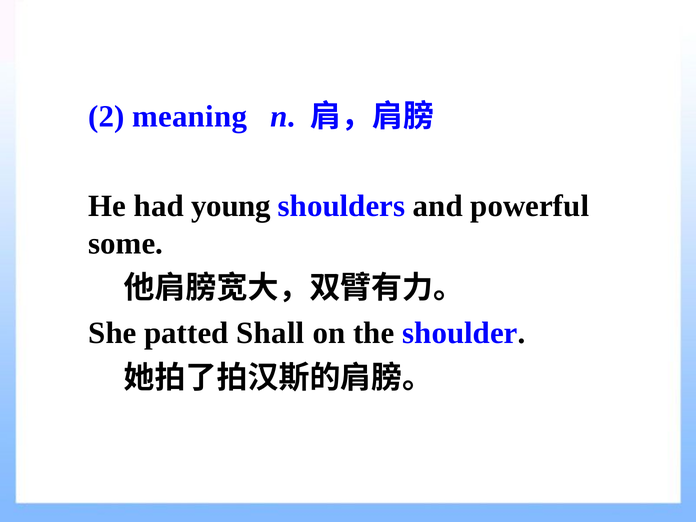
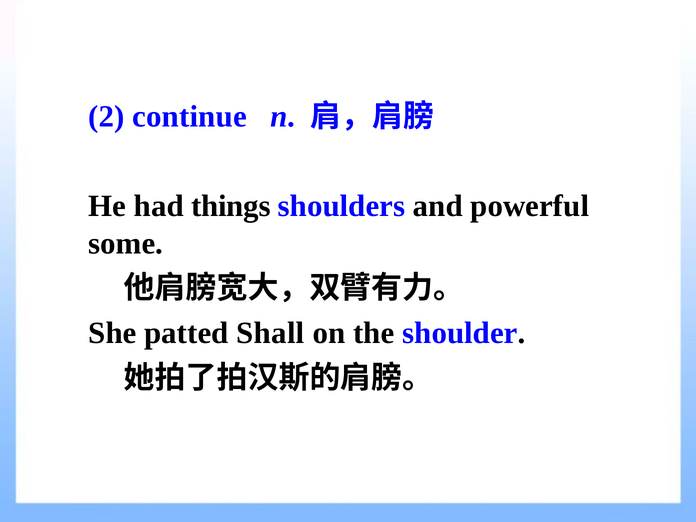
meaning: meaning -> continue
young: young -> things
